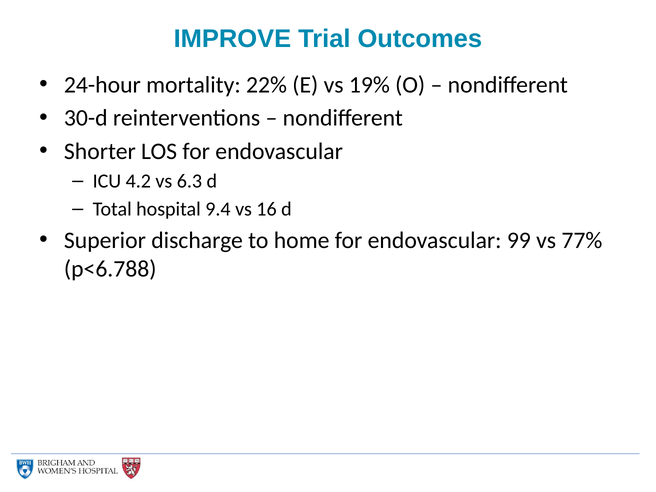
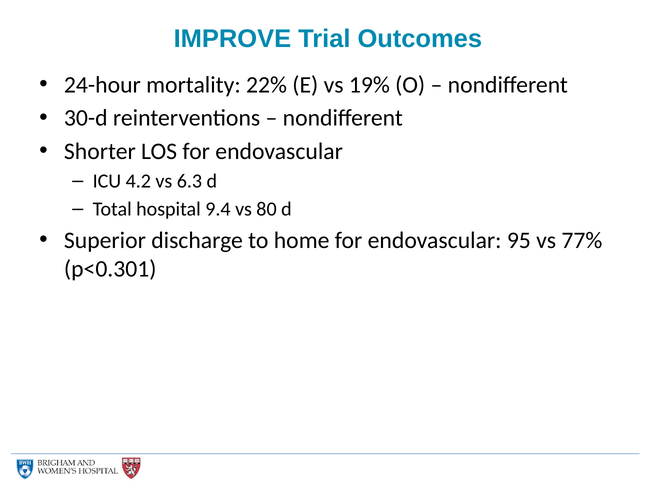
16: 16 -> 80
99: 99 -> 95
p<6.788: p<6.788 -> p<0.301
